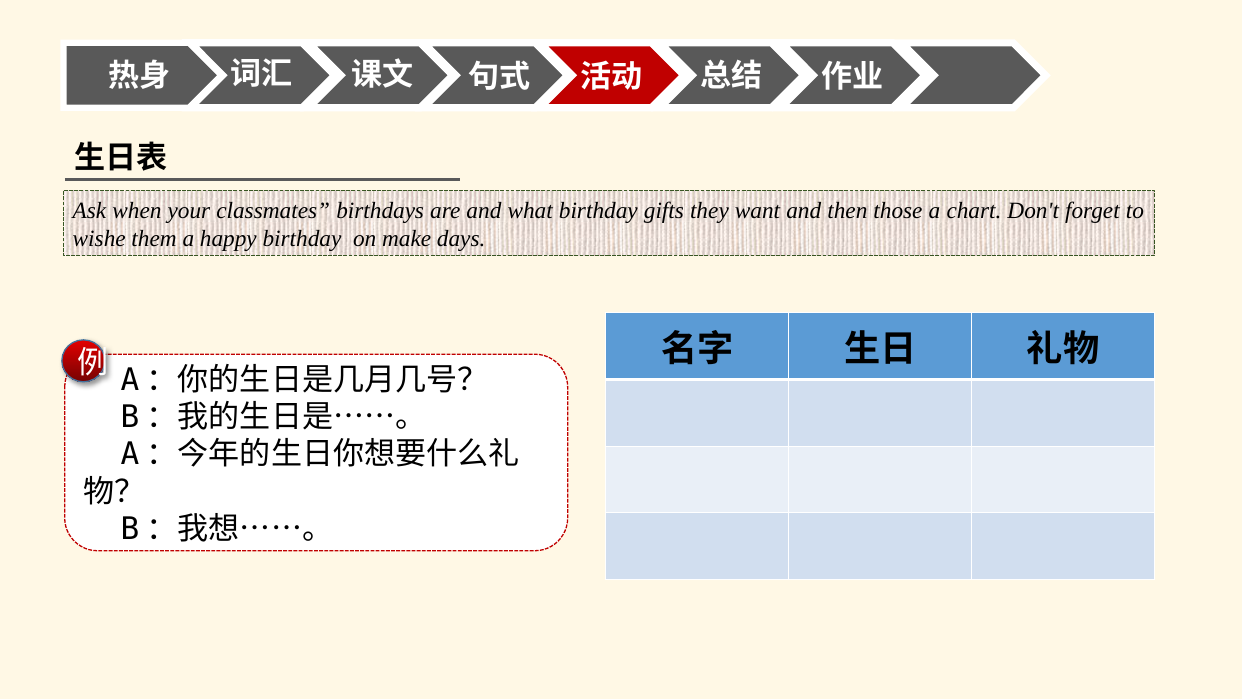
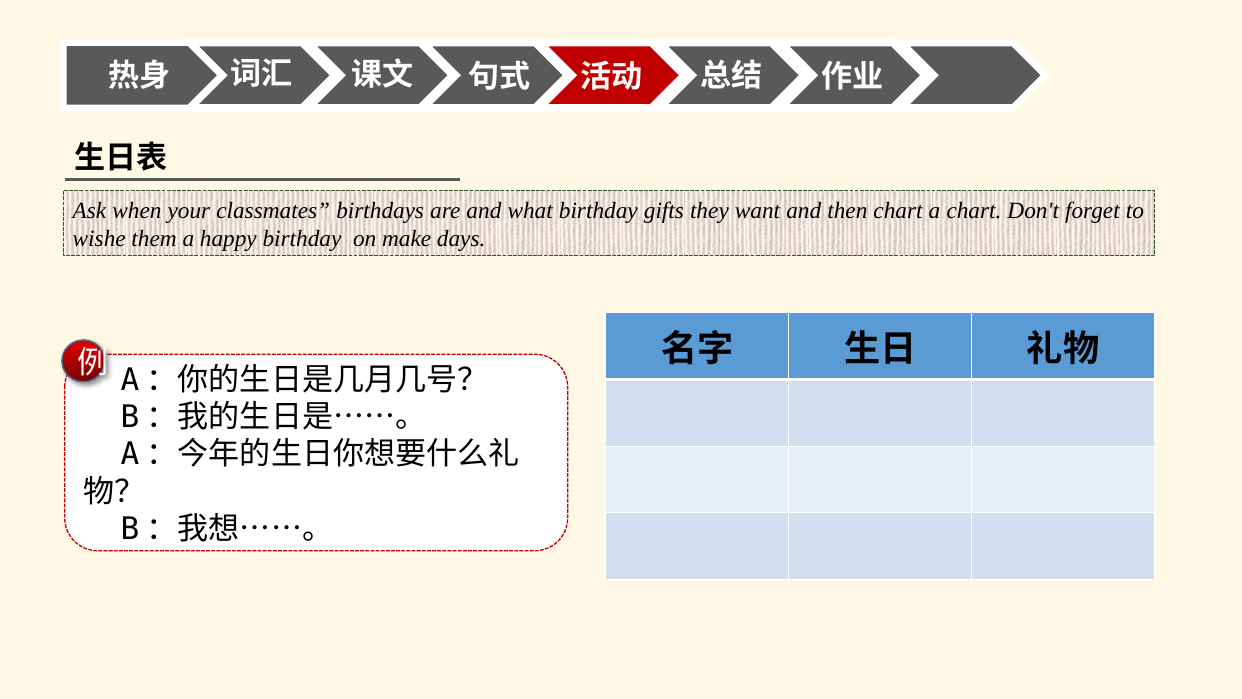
then those: those -> chart
